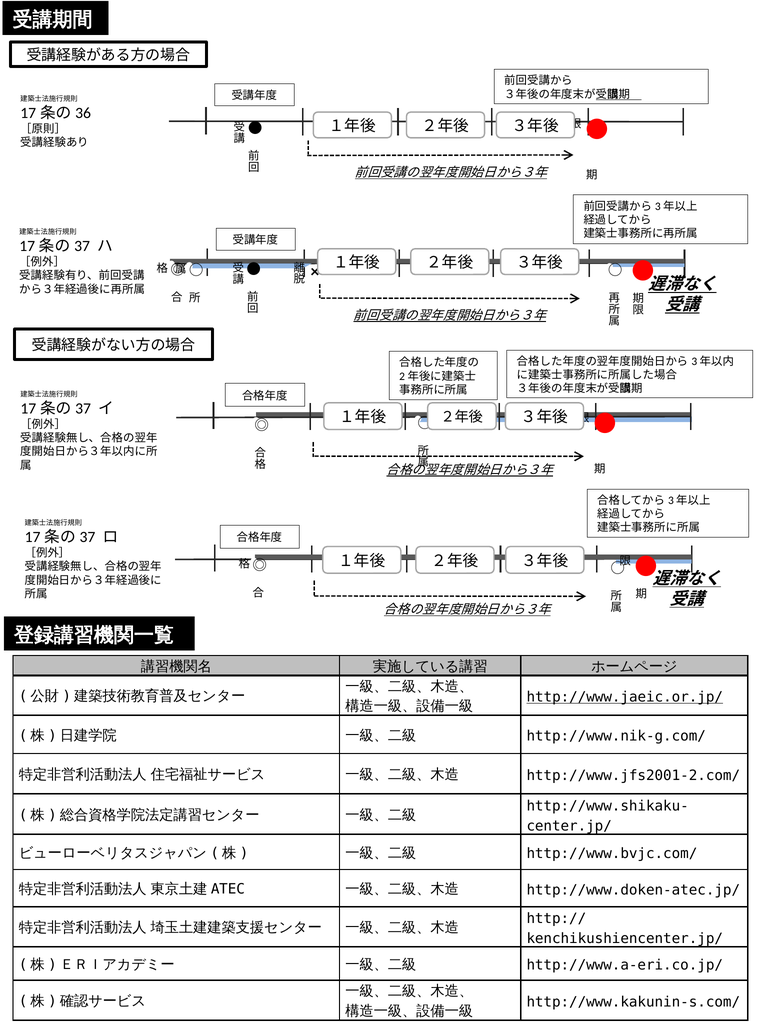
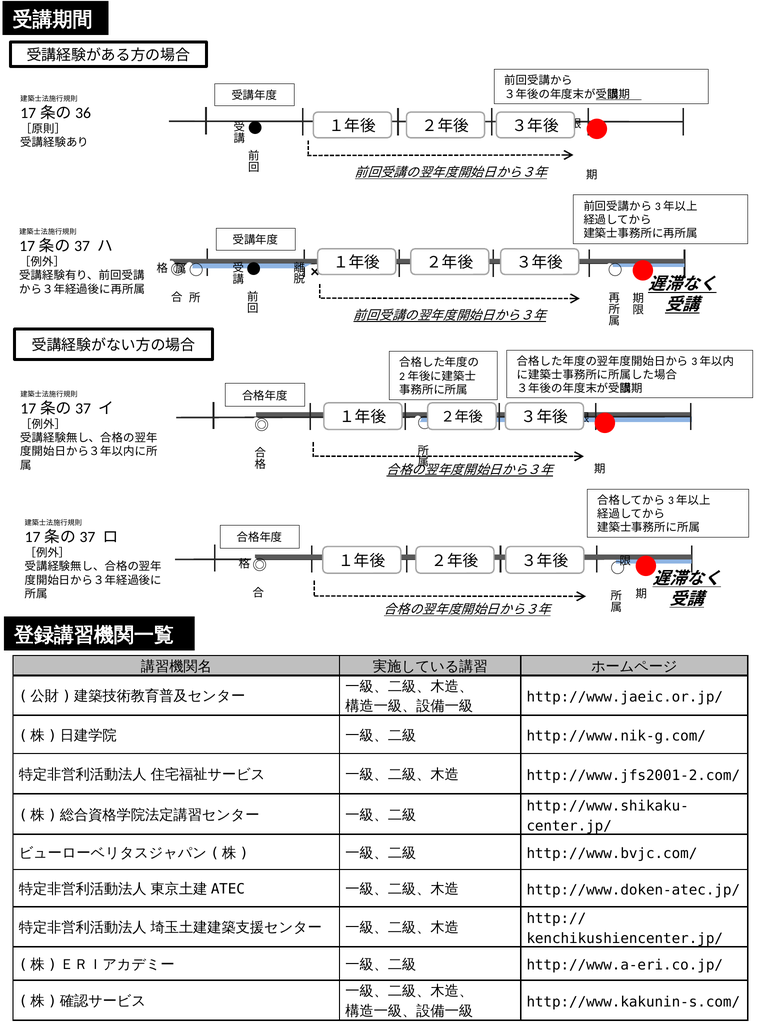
http://www.jaeic.or.jp/ underline: present -> none
